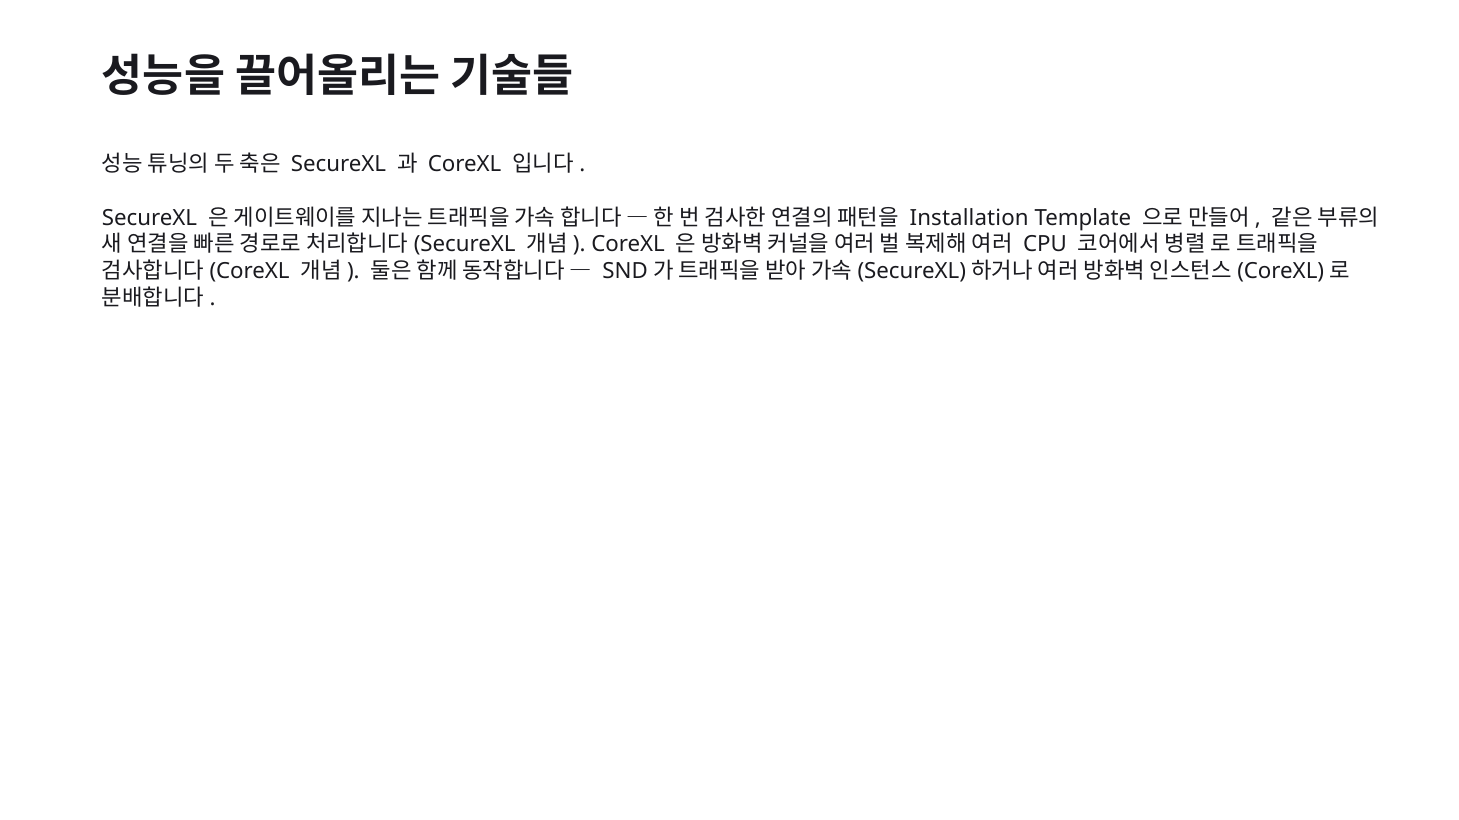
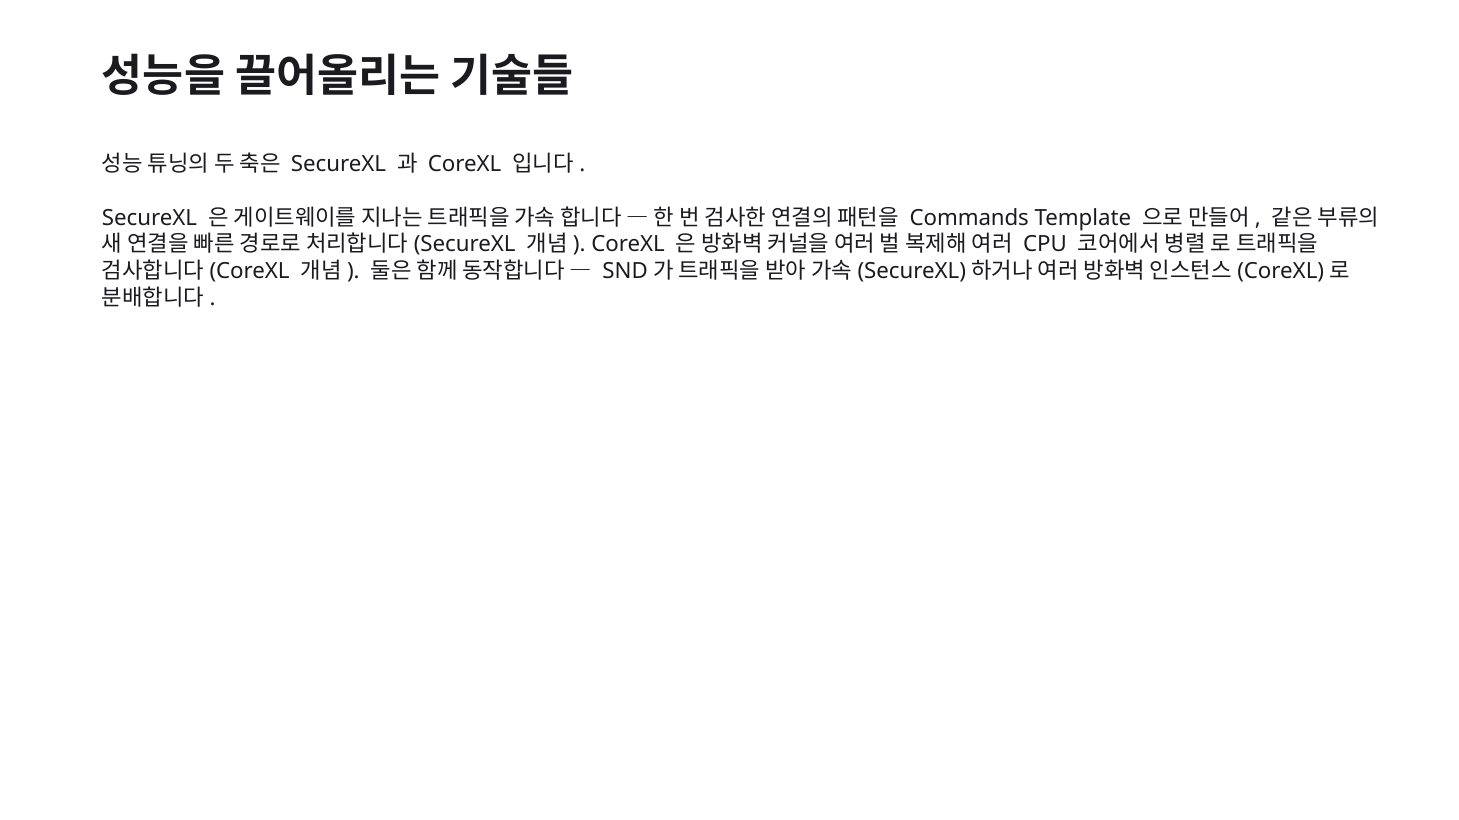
Installation: Installation -> Commands
